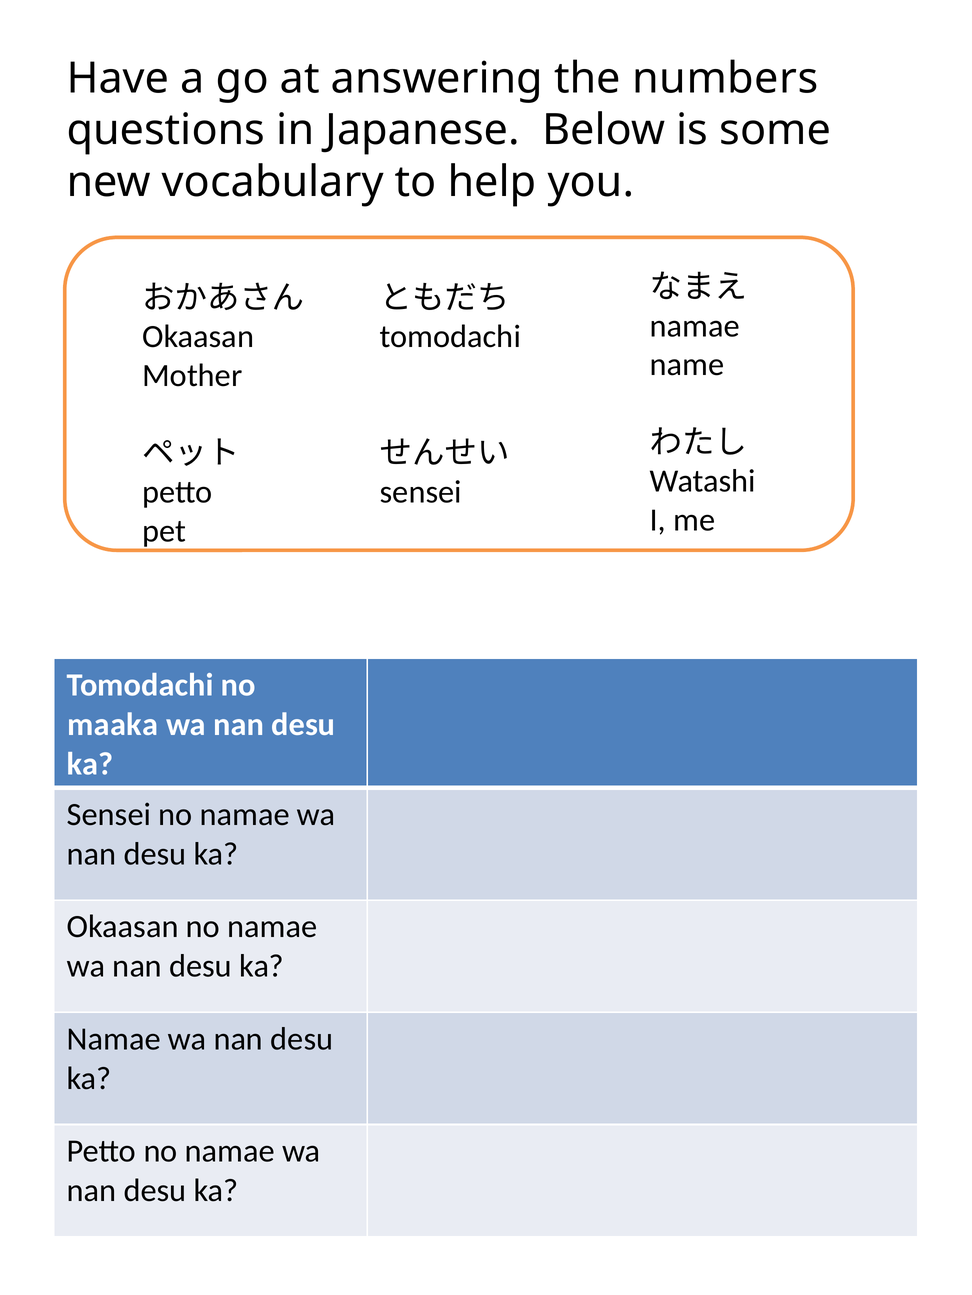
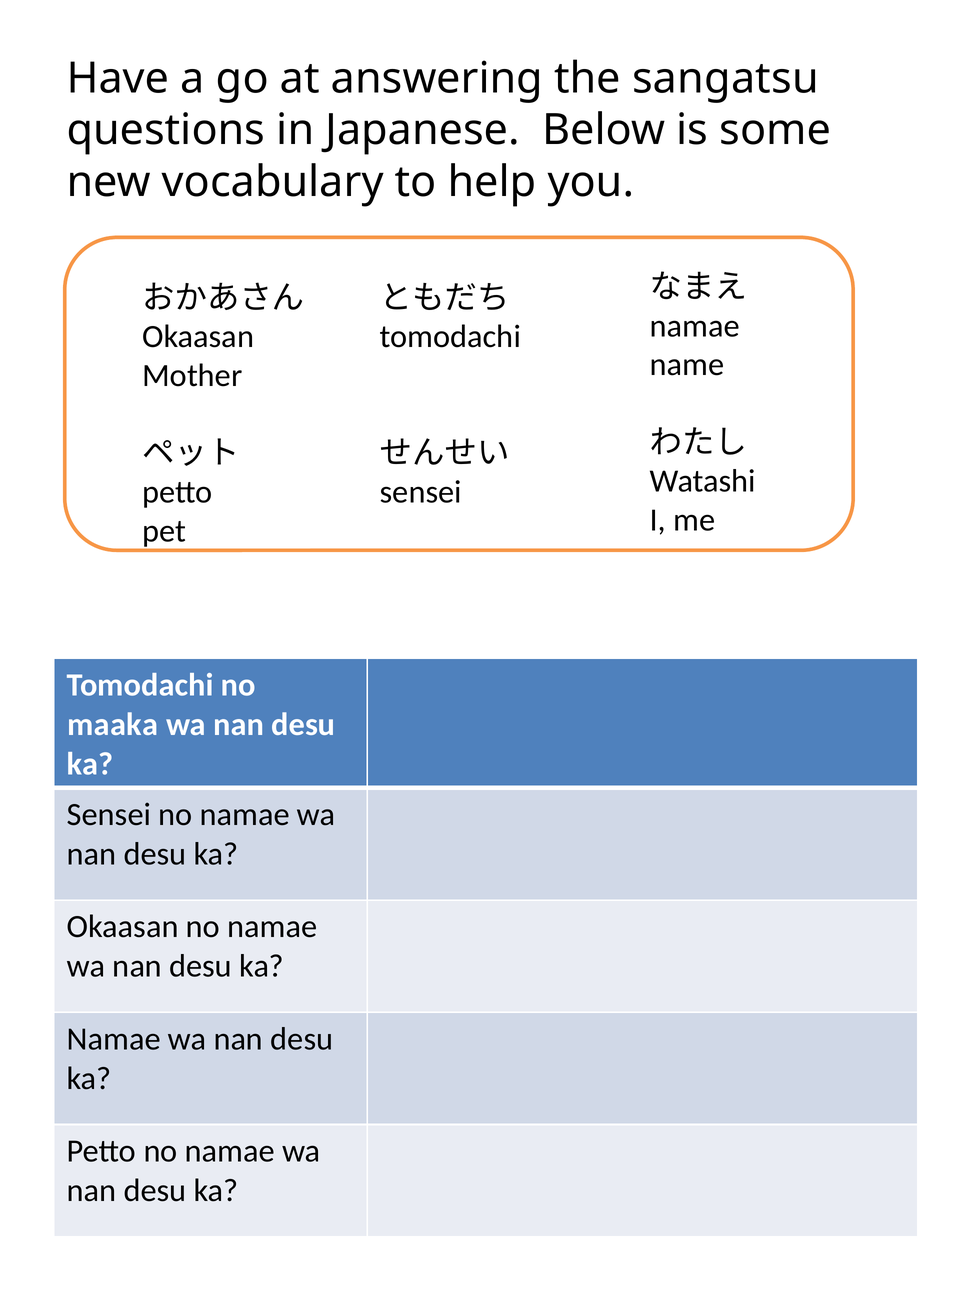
numbers: numbers -> sangatsu
